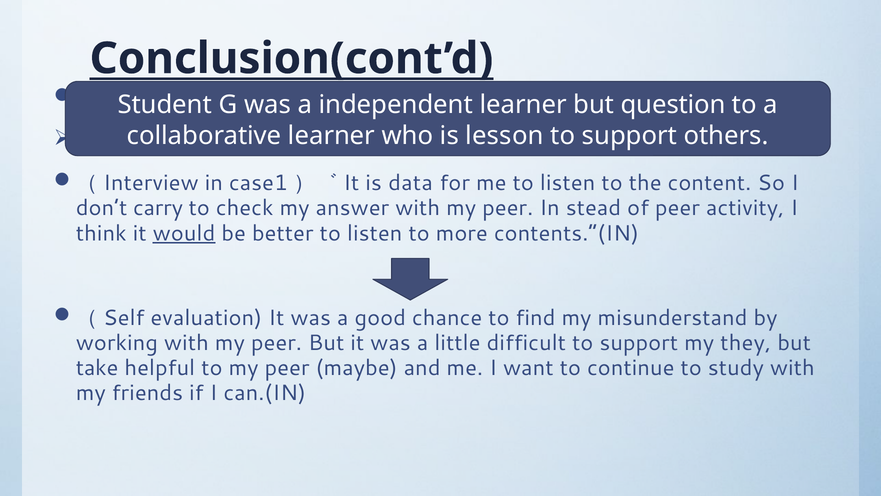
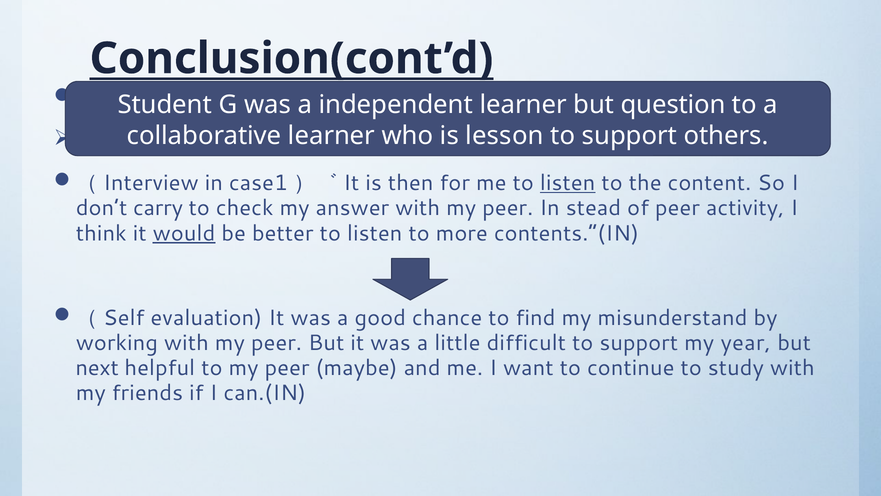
data: data -> then
listen at (568, 183) underline: none -> present
they: they -> year
take: take -> next
